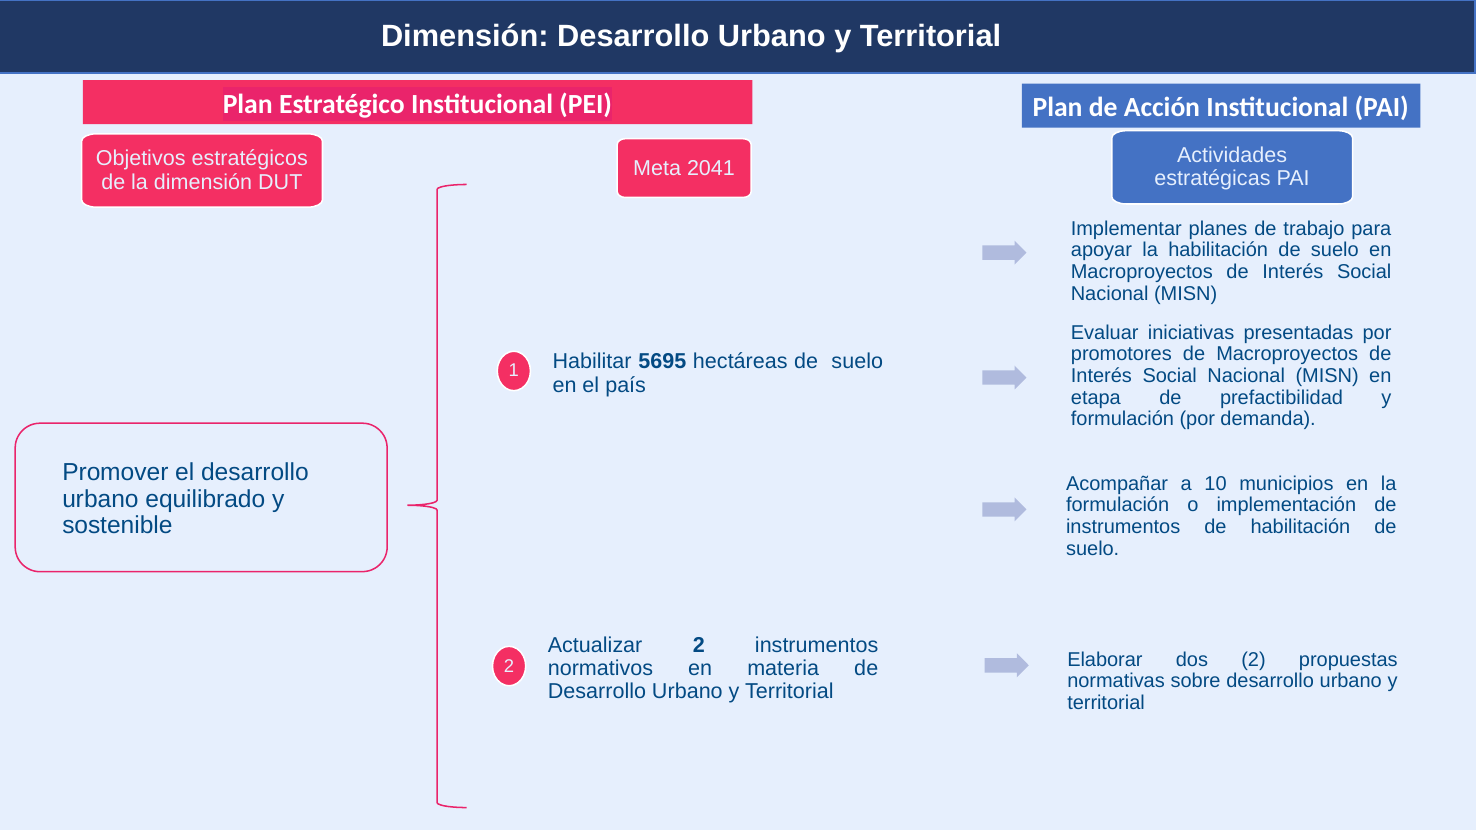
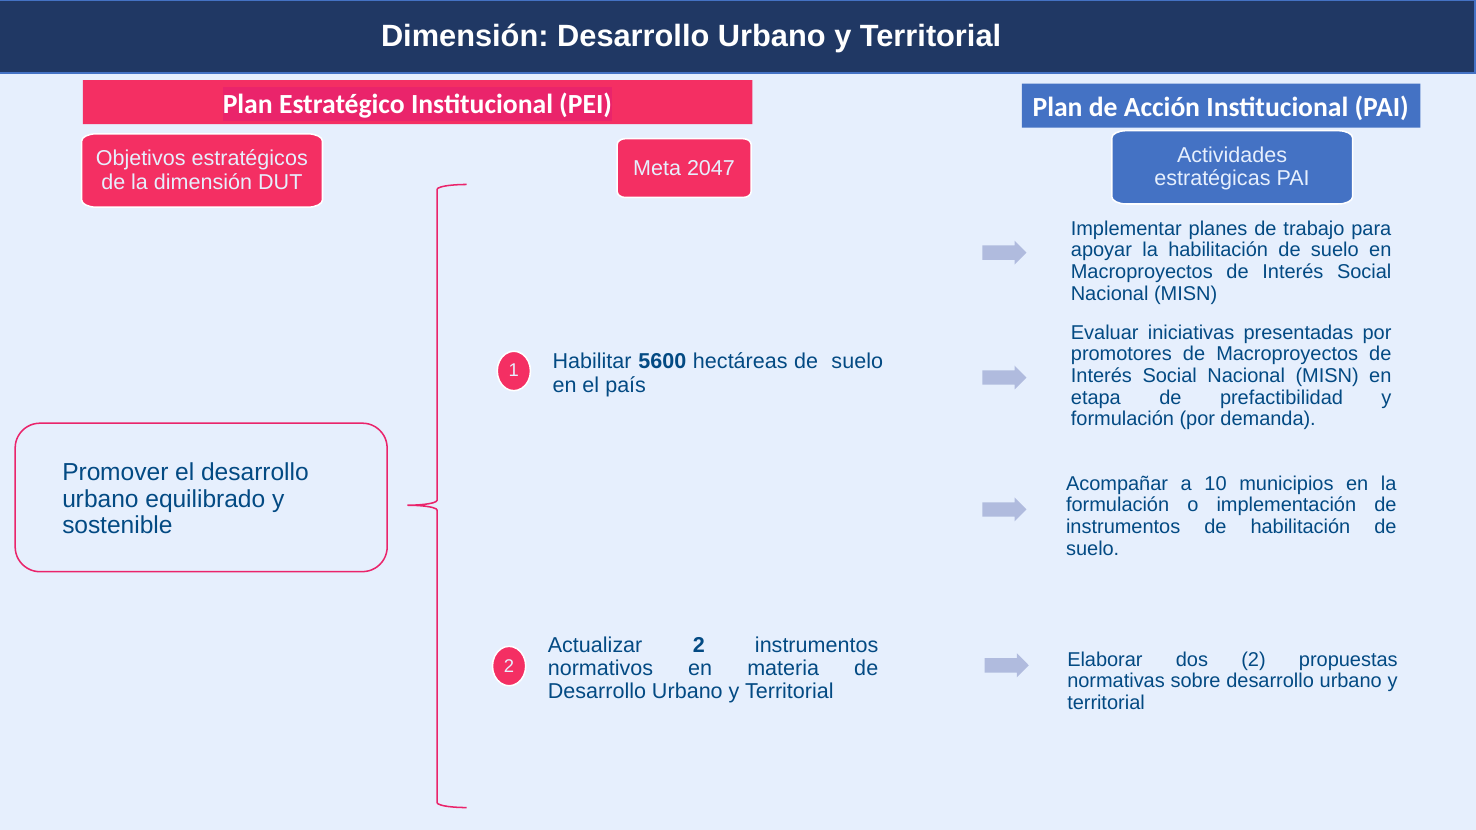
2041: 2041 -> 2047
5695: 5695 -> 5600
